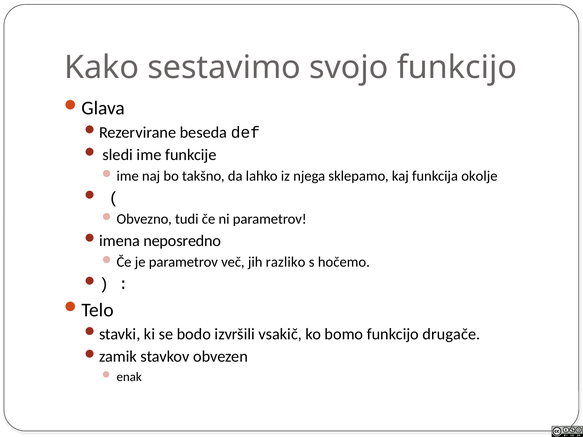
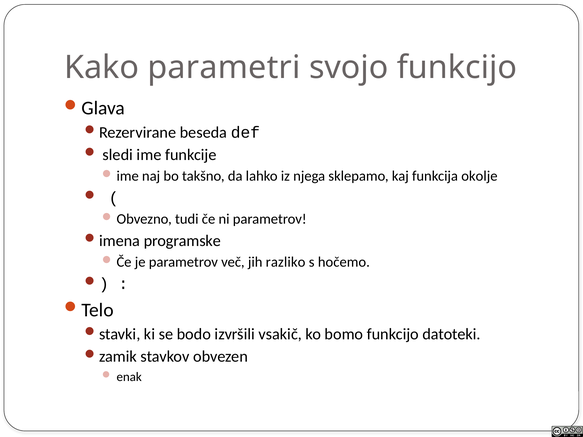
sestavimo: sestavimo -> parametri
neposredno: neposredno -> programske
drugače: drugače -> datoteki
